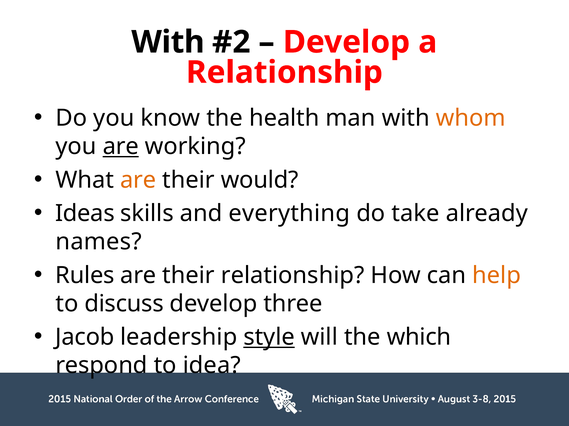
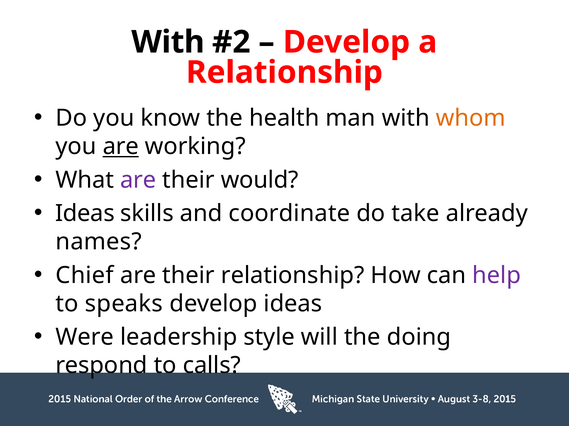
are at (138, 180) colour: orange -> purple
everything: everything -> coordinate
Rules: Rules -> Chief
help colour: orange -> purple
discuss: discuss -> speaks
develop three: three -> ideas
Jacob: Jacob -> Were
style underline: present -> none
which: which -> doing
idea: idea -> calls
